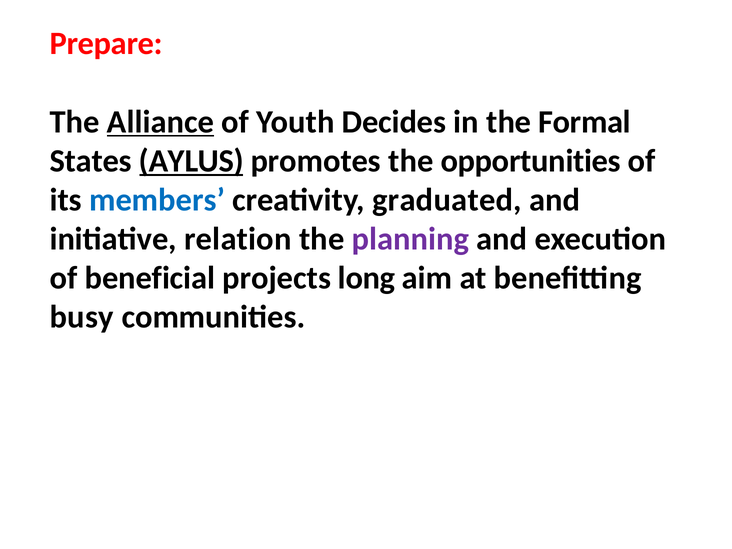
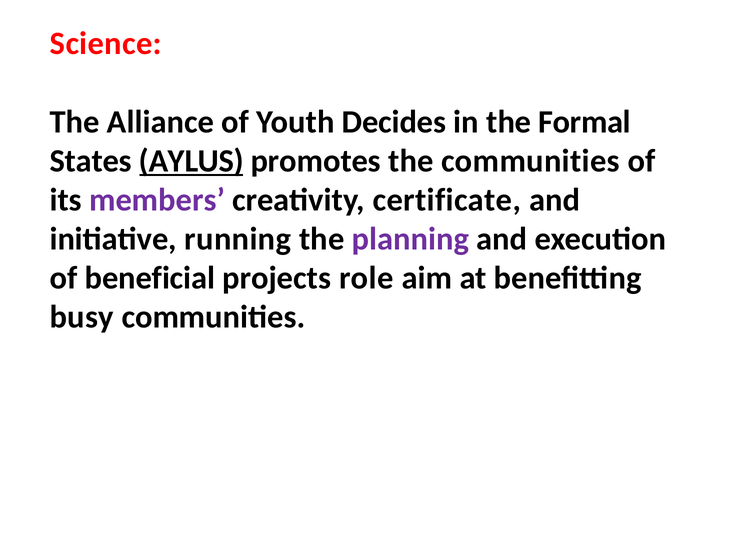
Prepare: Prepare -> Science
Alliance underline: present -> none
the opportunities: opportunities -> communities
members colour: blue -> purple
graduated: graduated -> certificate
relation: relation -> running
long: long -> role
